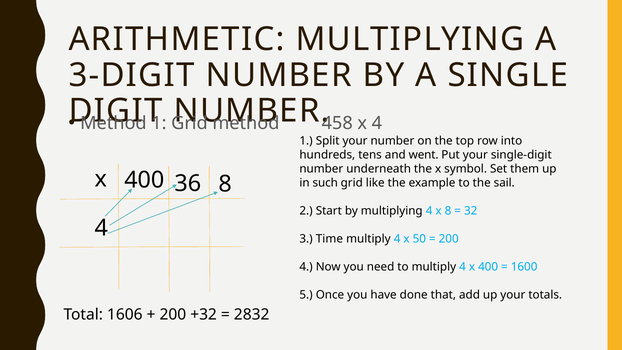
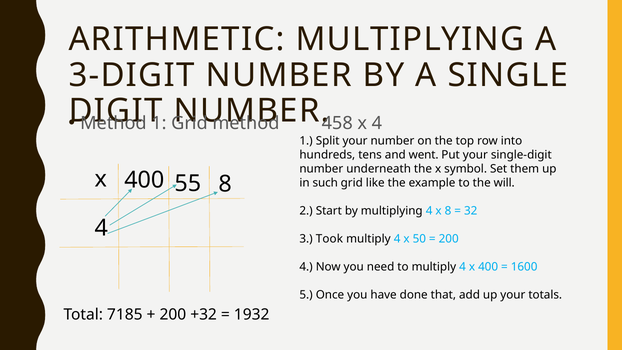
36: 36 -> 55
sail: sail -> will
Time: Time -> Took
1606: 1606 -> 7185
2832: 2832 -> 1932
